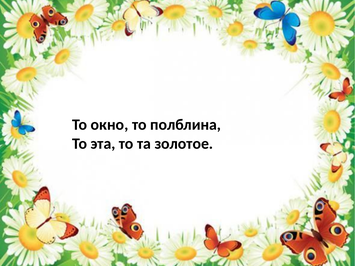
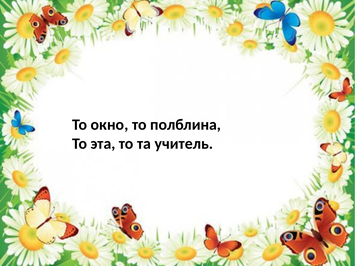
золотое: золотое -> учитель
